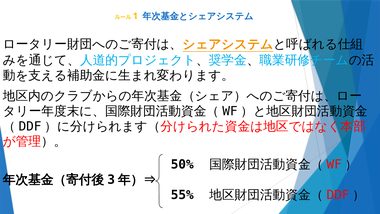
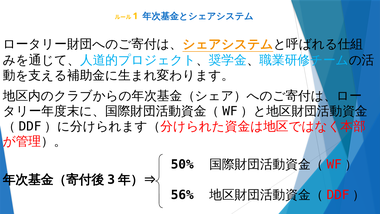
55%: 55% -> 56%
